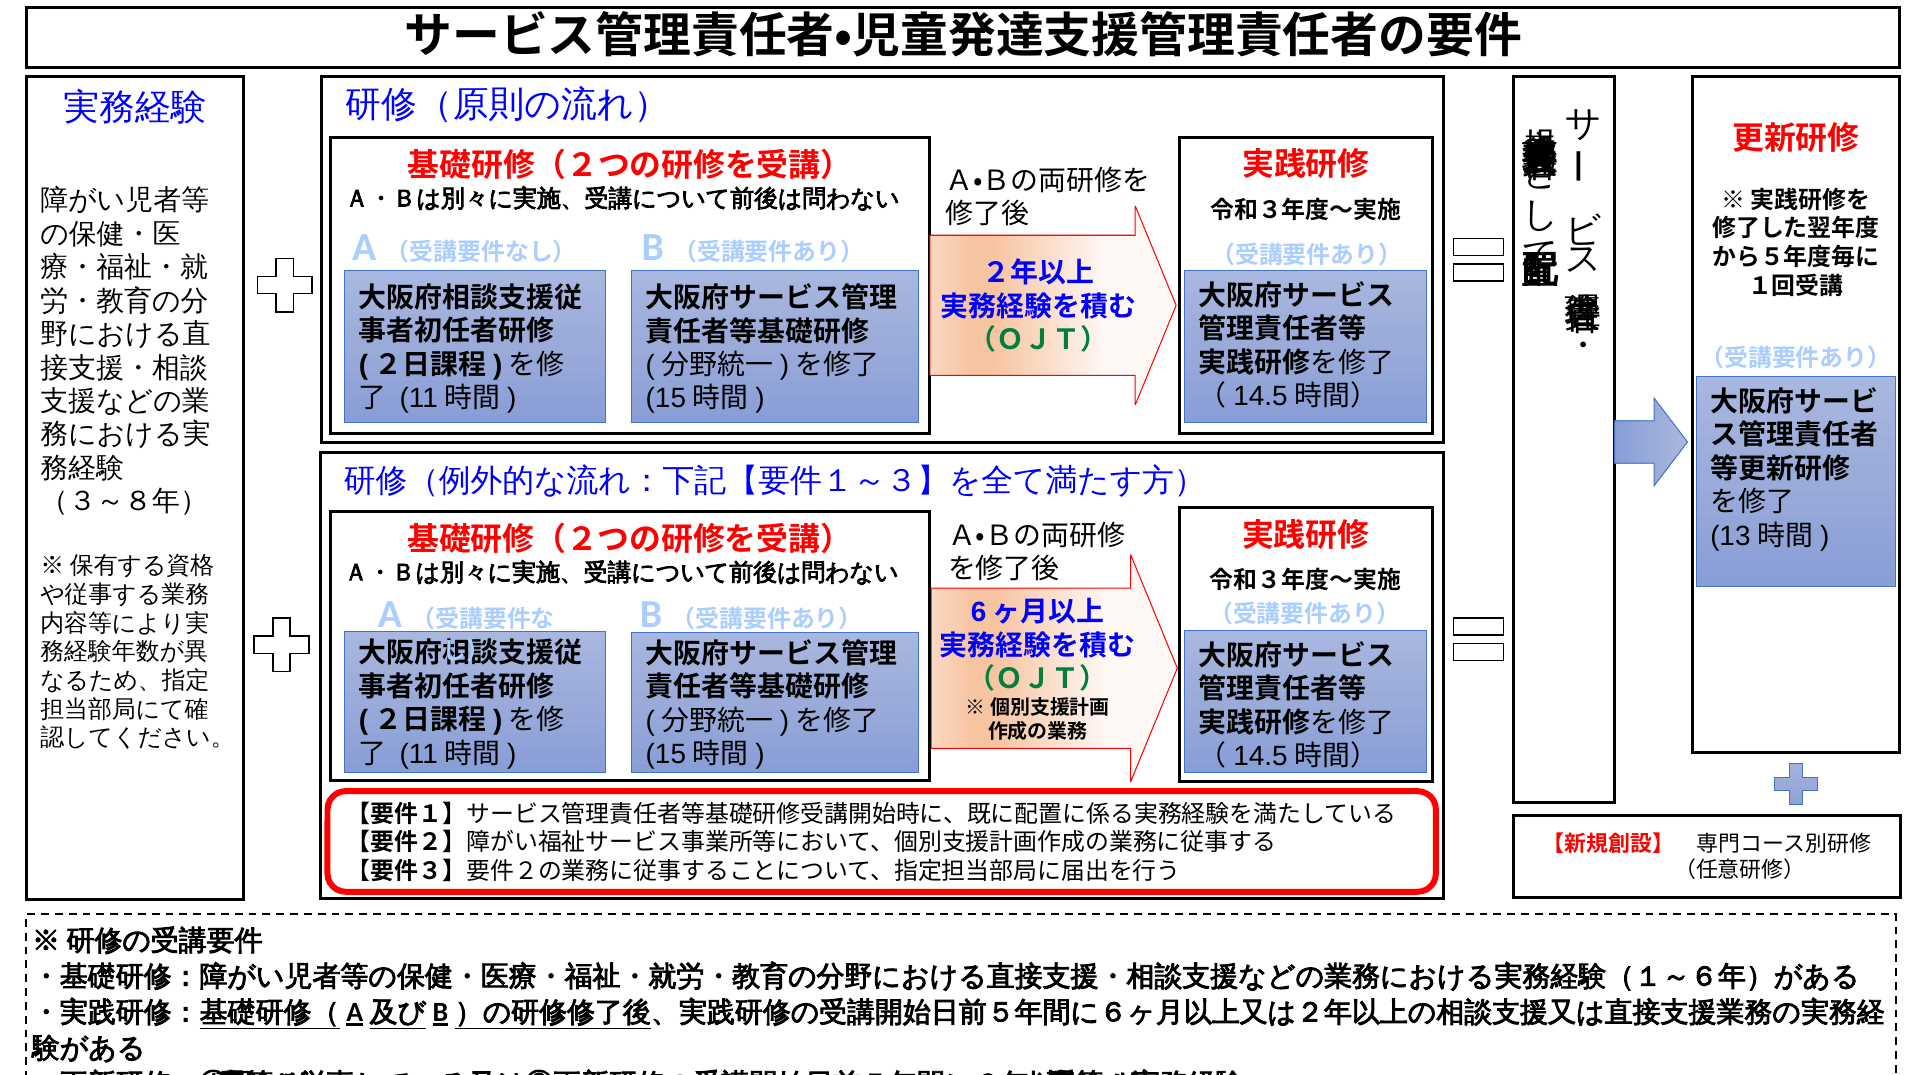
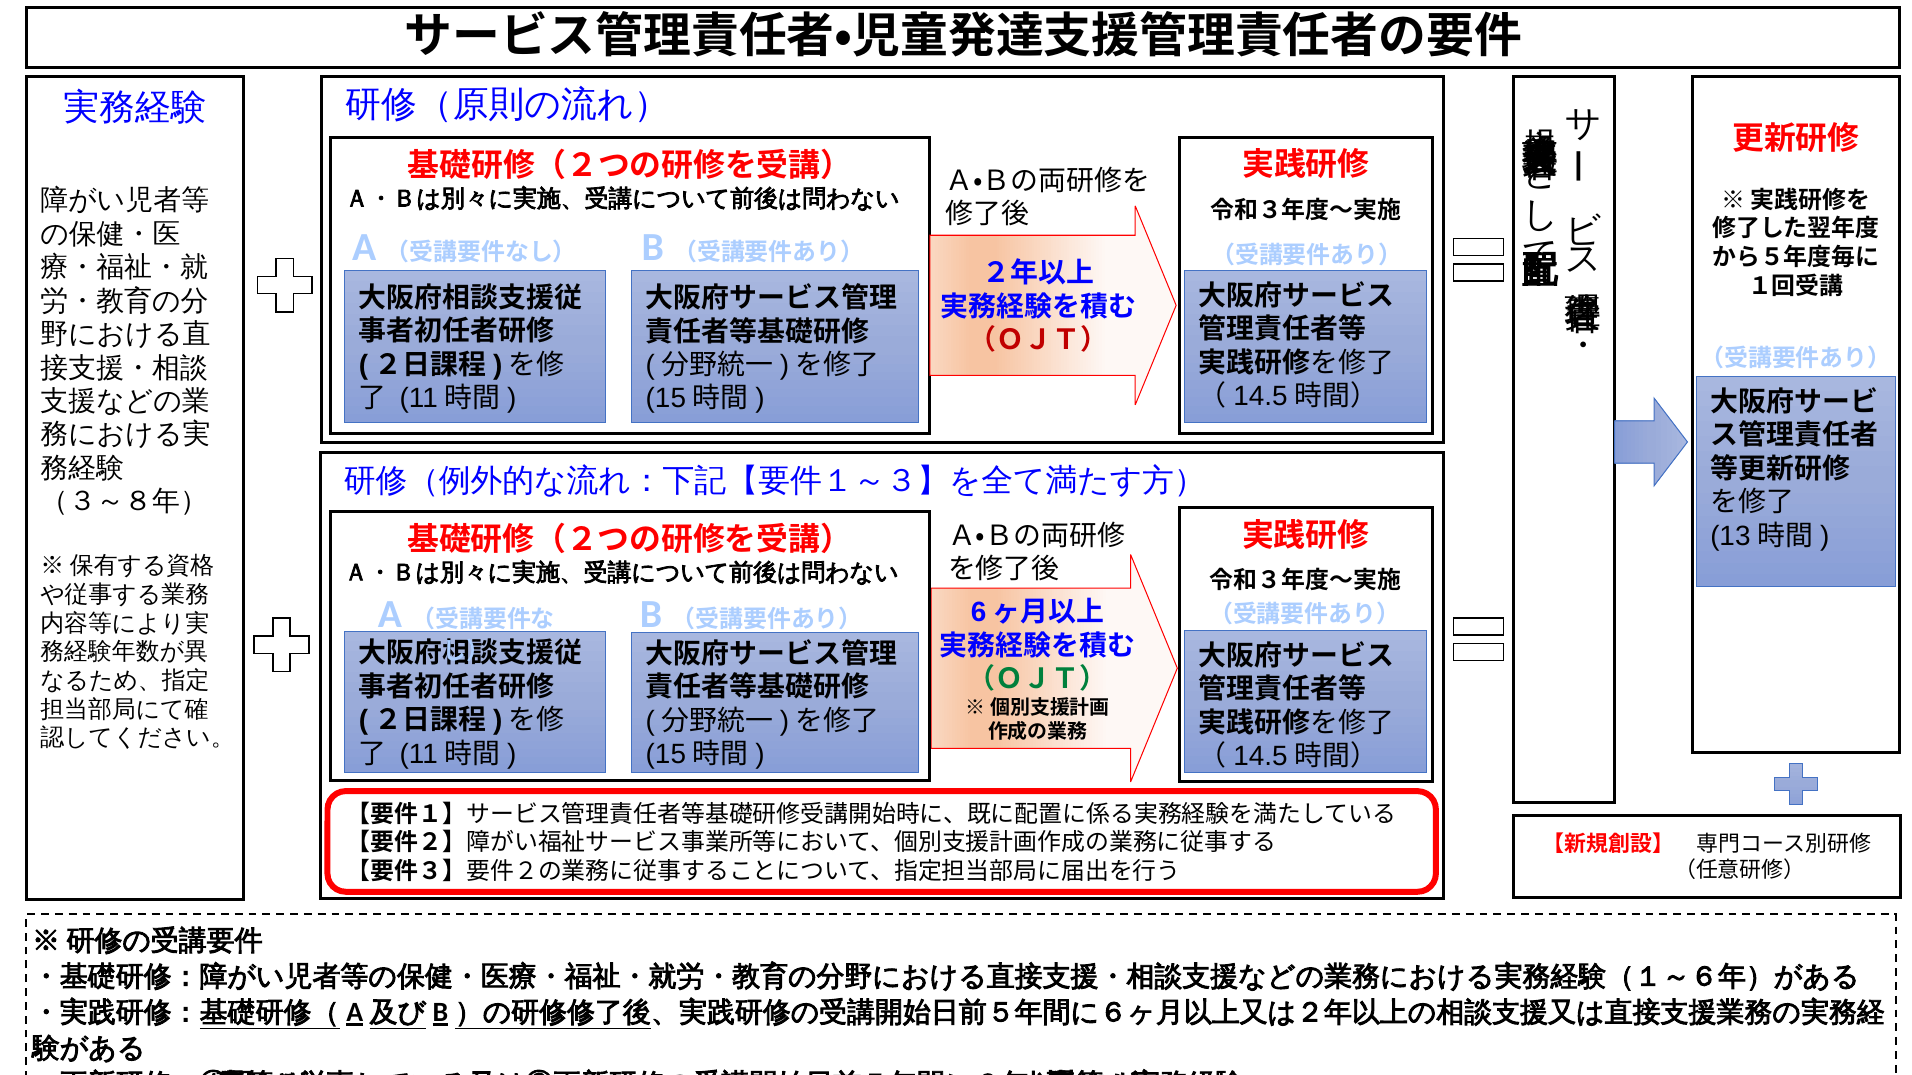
（ＯＪＴ） at (1038, 341) colour: green -> red
